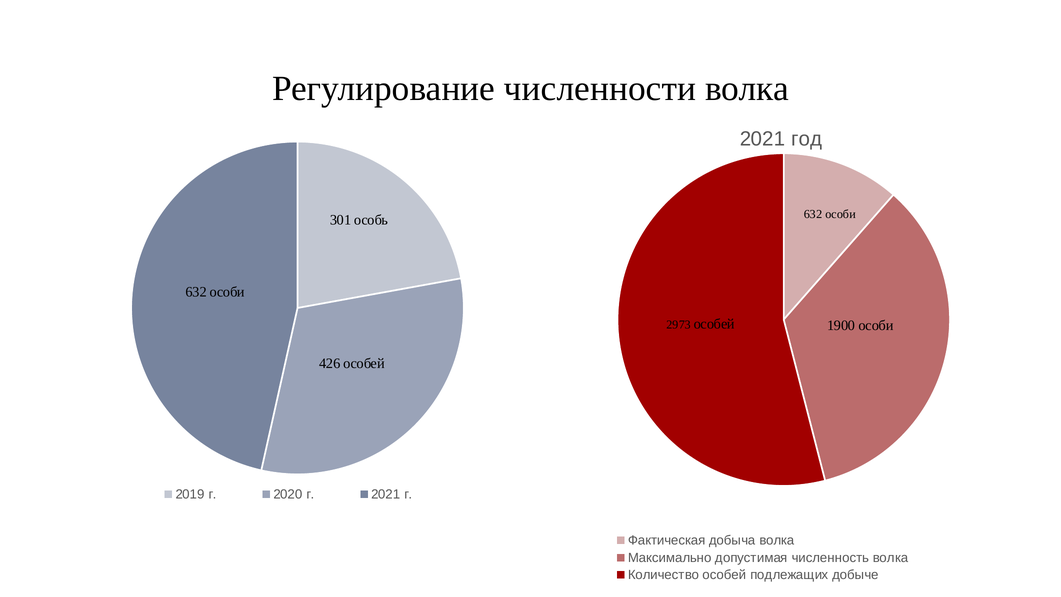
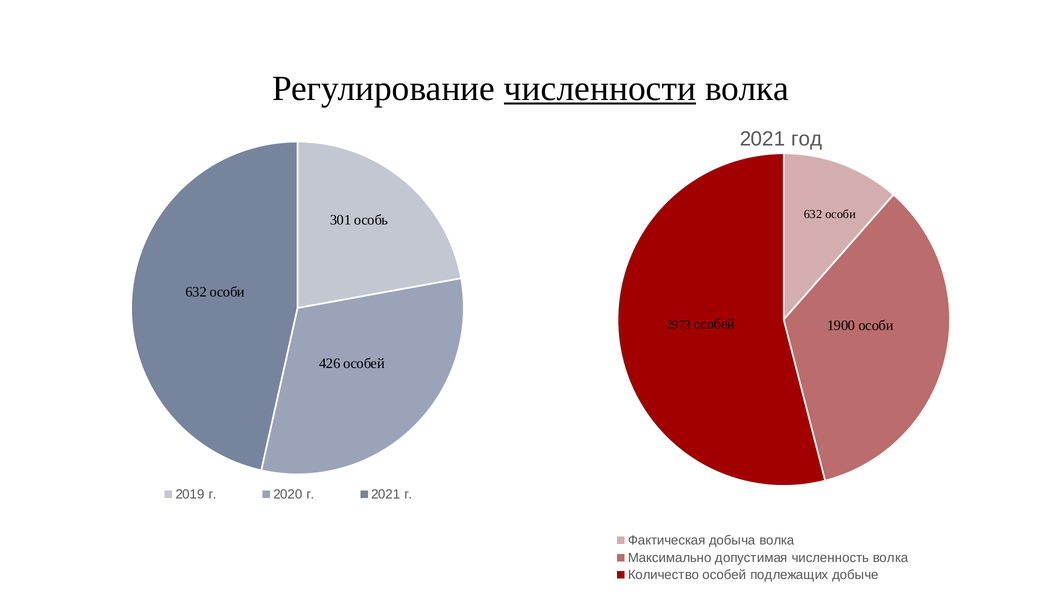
численности underline: none -> present
